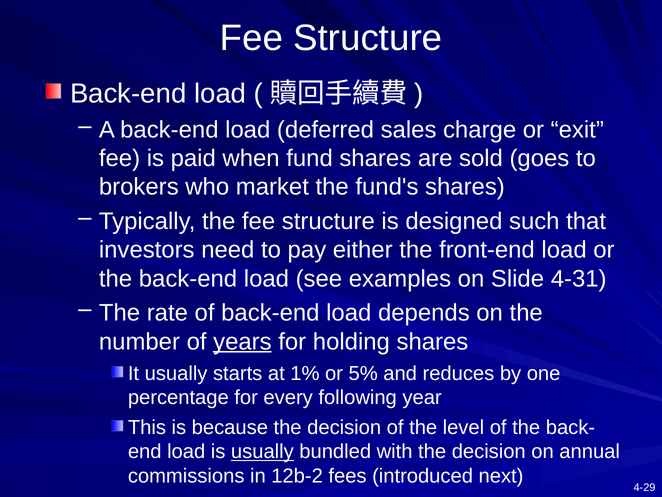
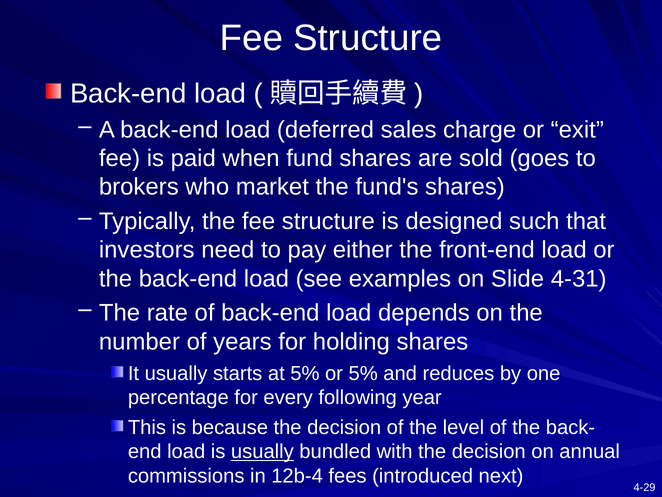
years underline: present -> none
at 1%: 1% -> 5%
12b-2: 12b-2 -> 12b-4
